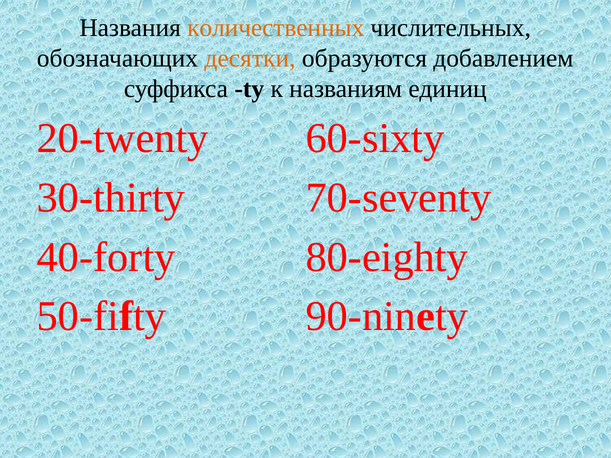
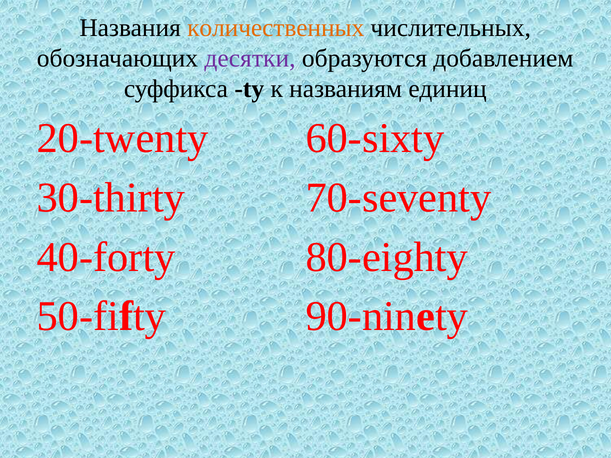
десятки colour: orange -> purple
